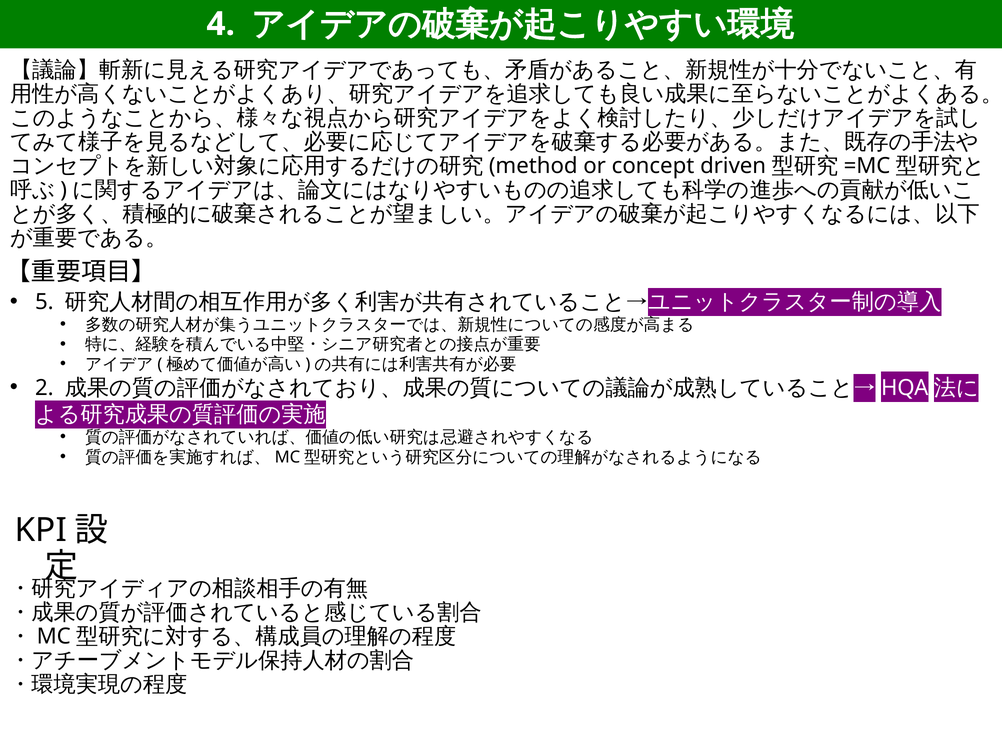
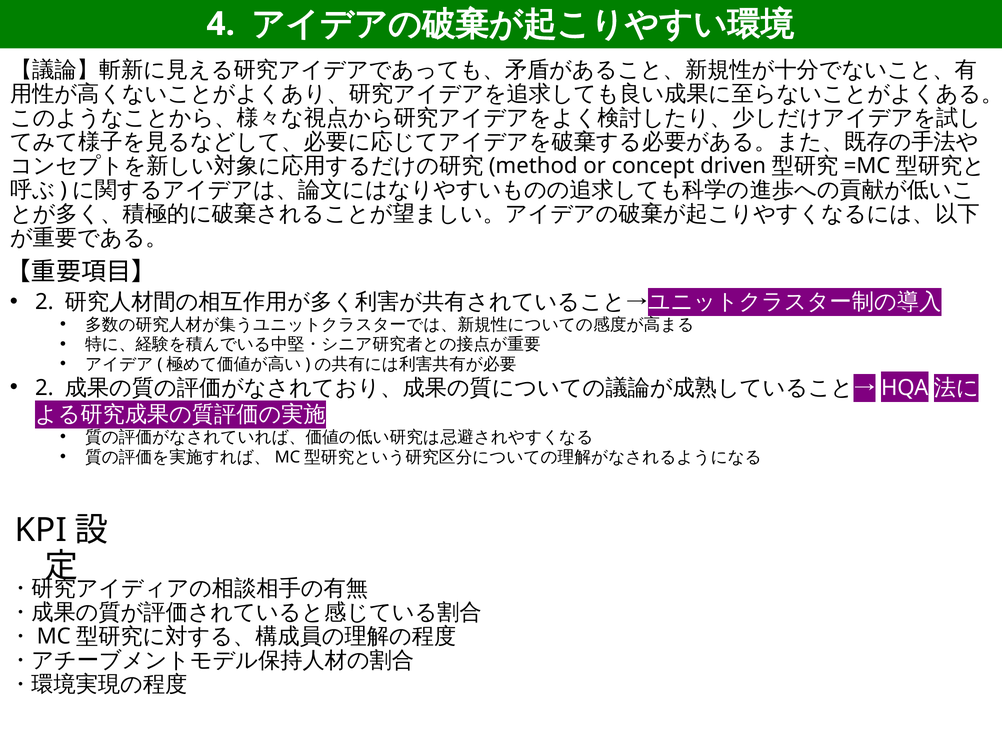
5 at (44, 302): 5 -> 2
